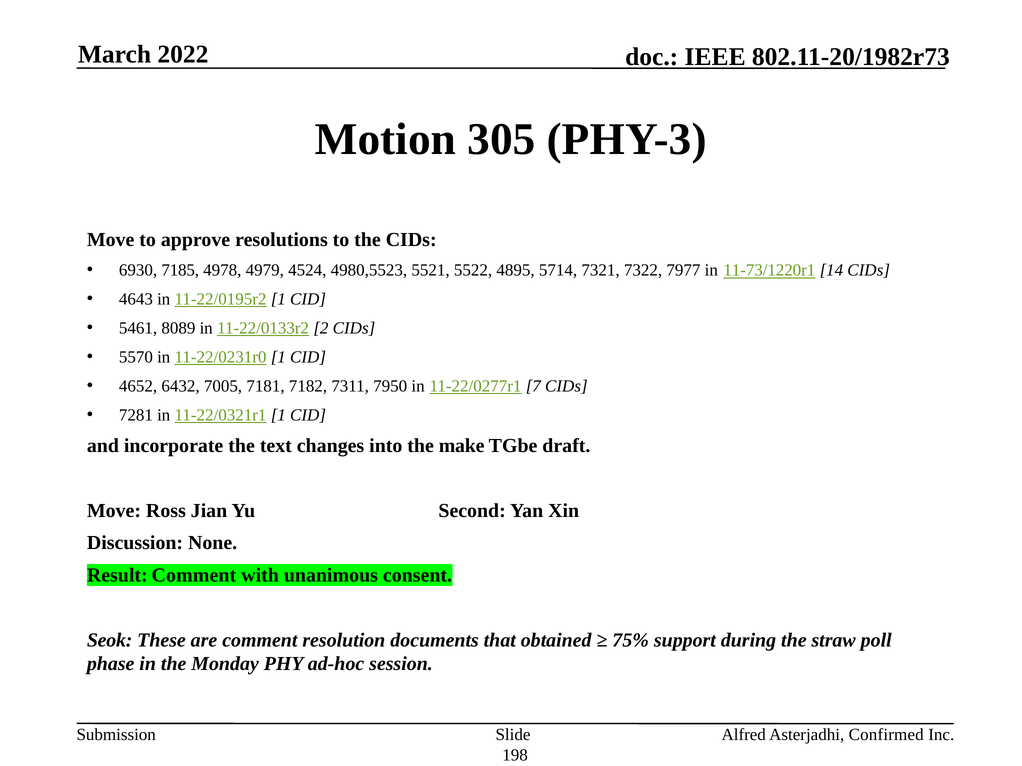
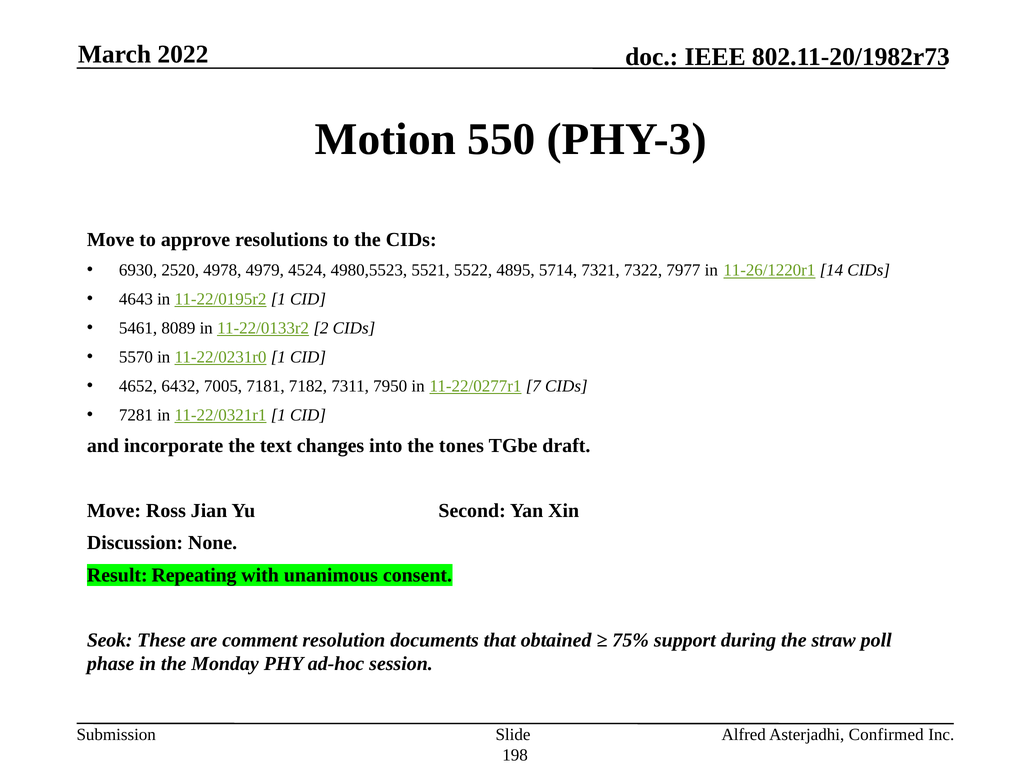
305: 305 -> 550
7185: 7185 -> 2520
11-73/1220r1: 11-73/1220r1 -> 11-26/1220r1
make: make -> tones
Result Comment: Comment -> Repeating
